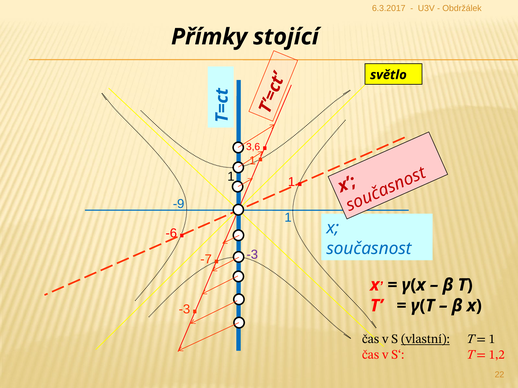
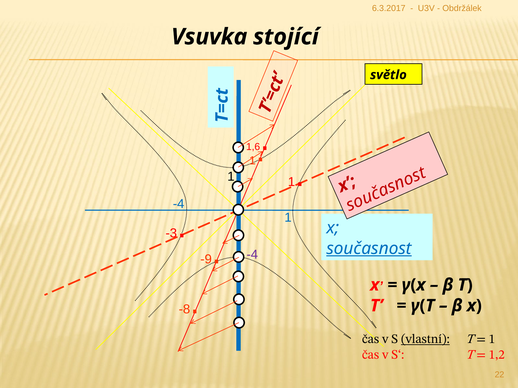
Přímky: Přímky -> Vsuvka
3,6: 3,6 -> 1,6
-9 at (179, 204): -9 -> -4
-6: -6 -> -3
současnost underline: none -> present
-3 at (252, 255): -3 -> -4
-7: -7 -> -9
-3 at (184, 310): -3 -> -8
